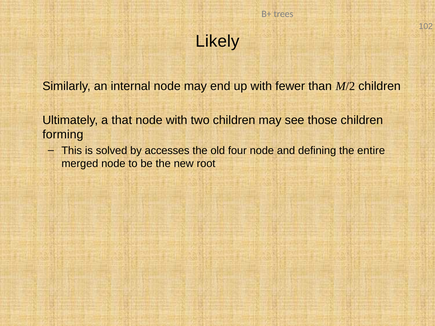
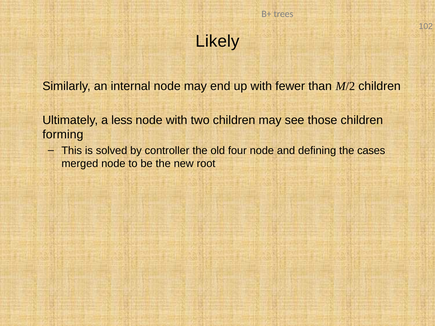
that: that -> less
accesses: accesses -> controller
entire: entire -> cases
